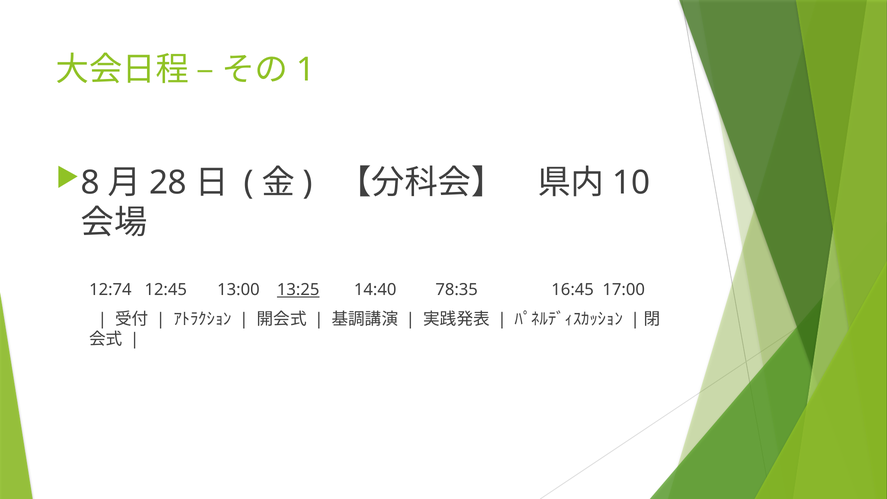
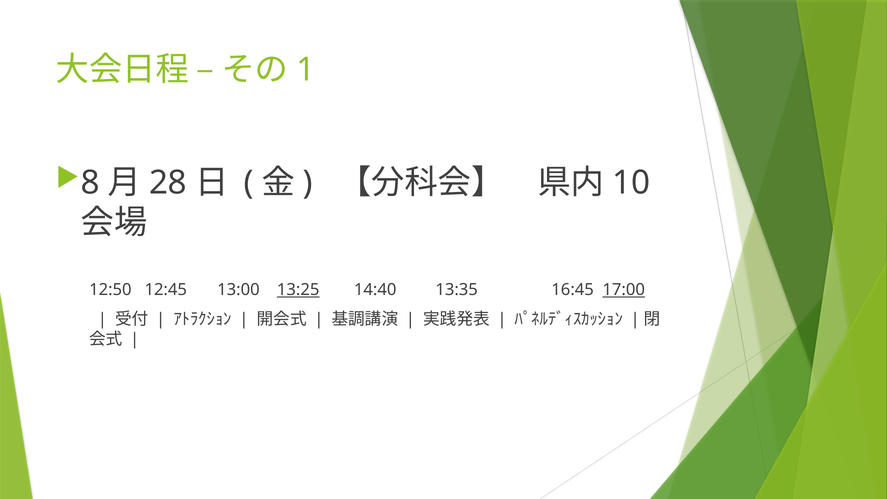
12:74: 12:74 -> 12:50
78:35: 78:35 -> 13:35
17:00 underline: none -> present
